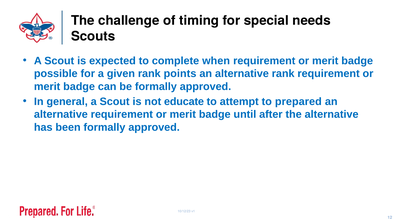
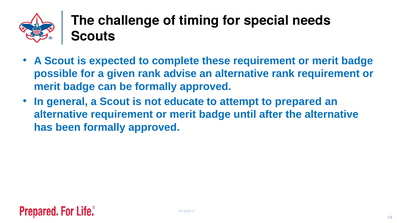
when: when -> these
points: points -> advise
